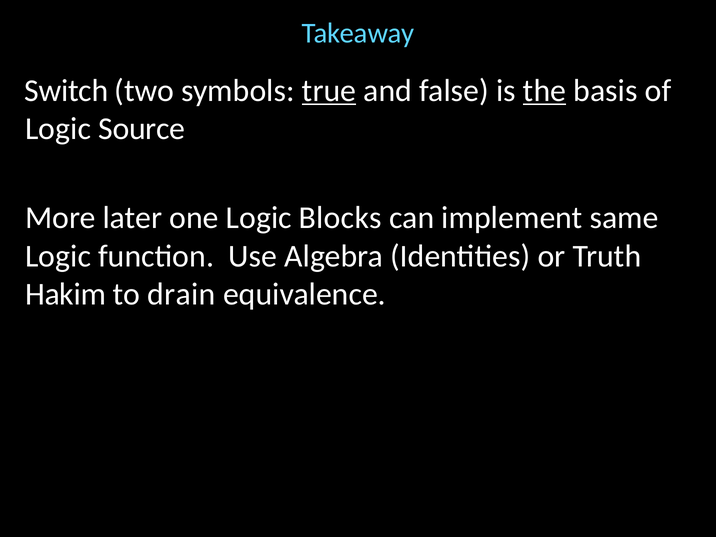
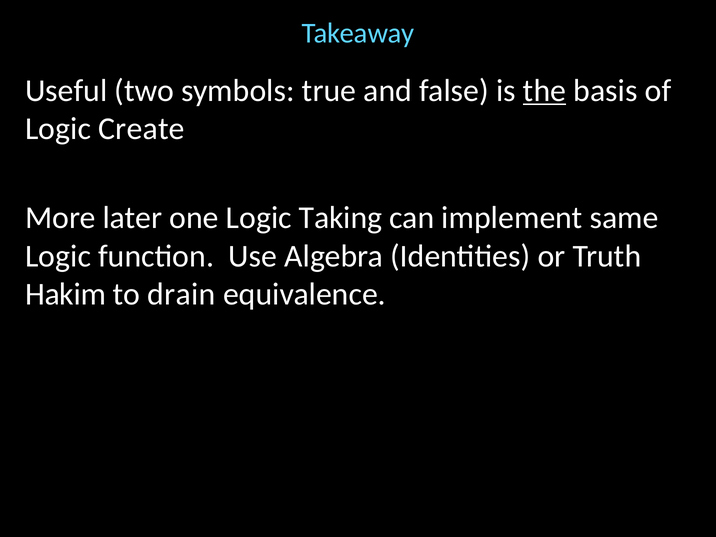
Switch: Switch -> Useful
true underline: present -> none
Source: Source -> Create
Blocks: Blocks -> Taking
